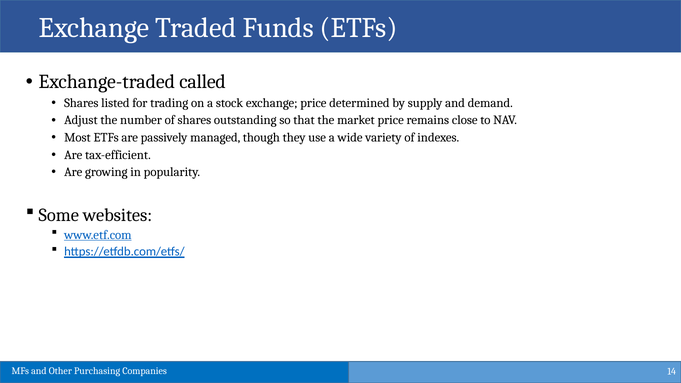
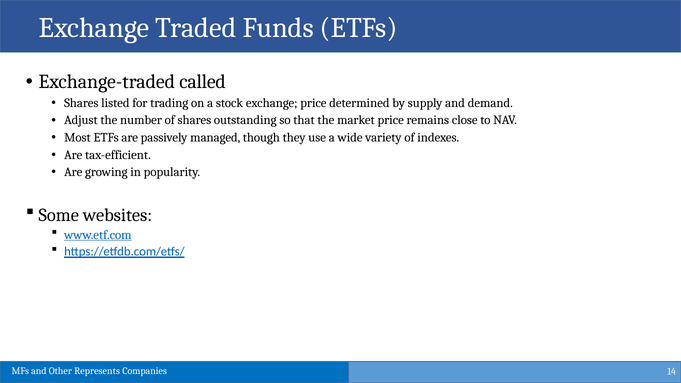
Purchasing: Purchasing -> Represents
